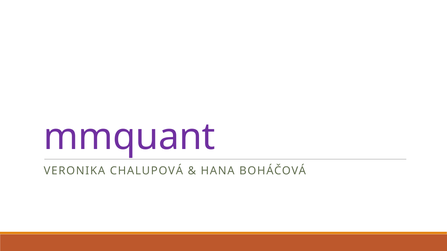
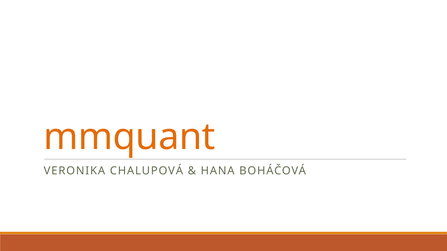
mmquant colour: purple -> orange
